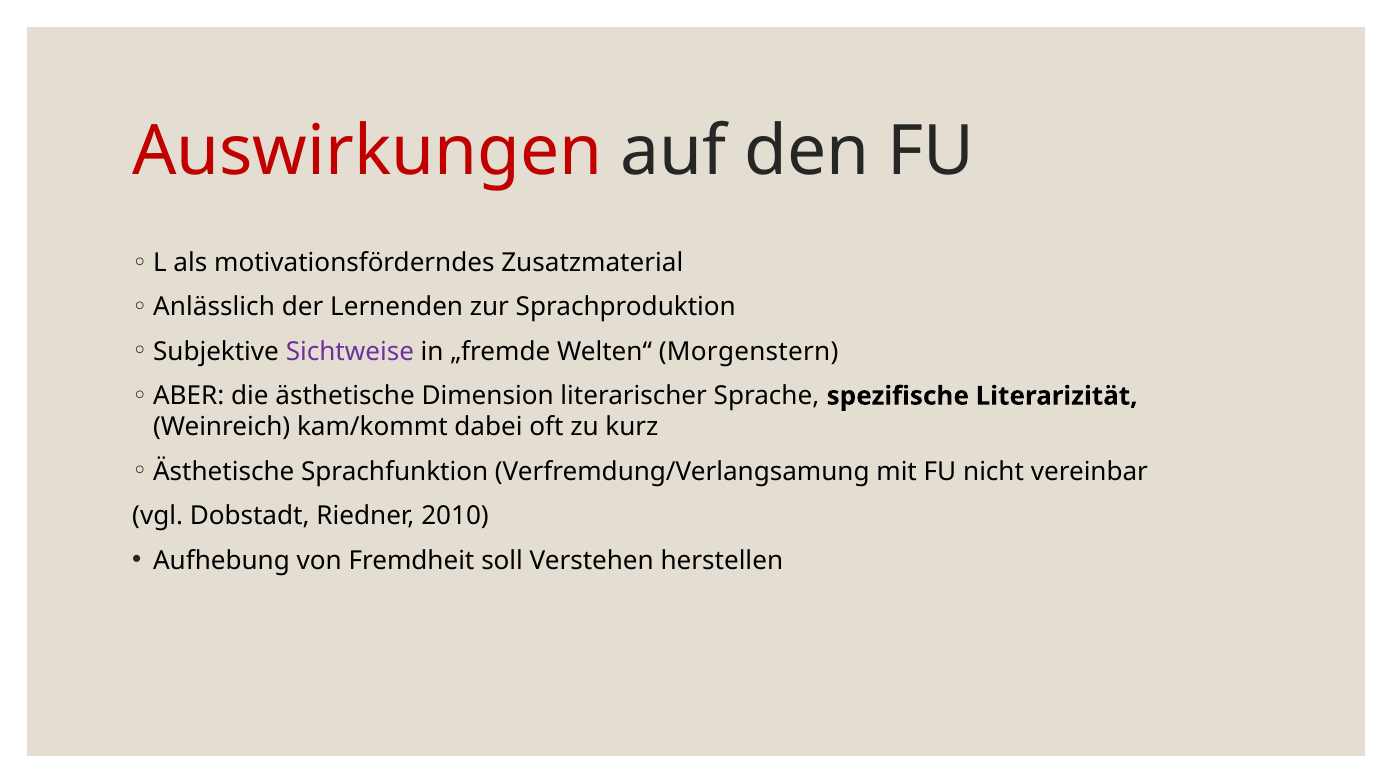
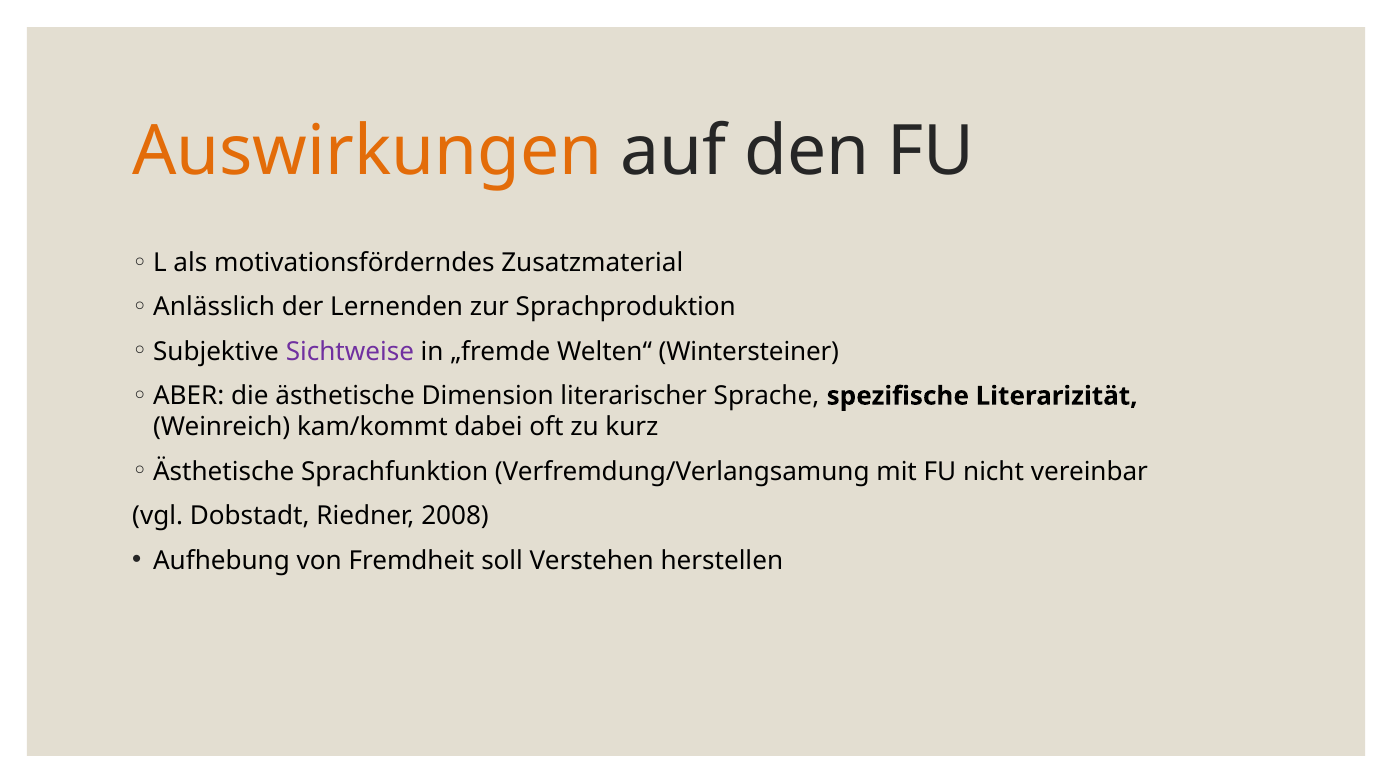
Auswirkungen colour: red -> orange
Morgenstern: Morgenstern -> Wintersteiner
2010: 2010 -> 2008
